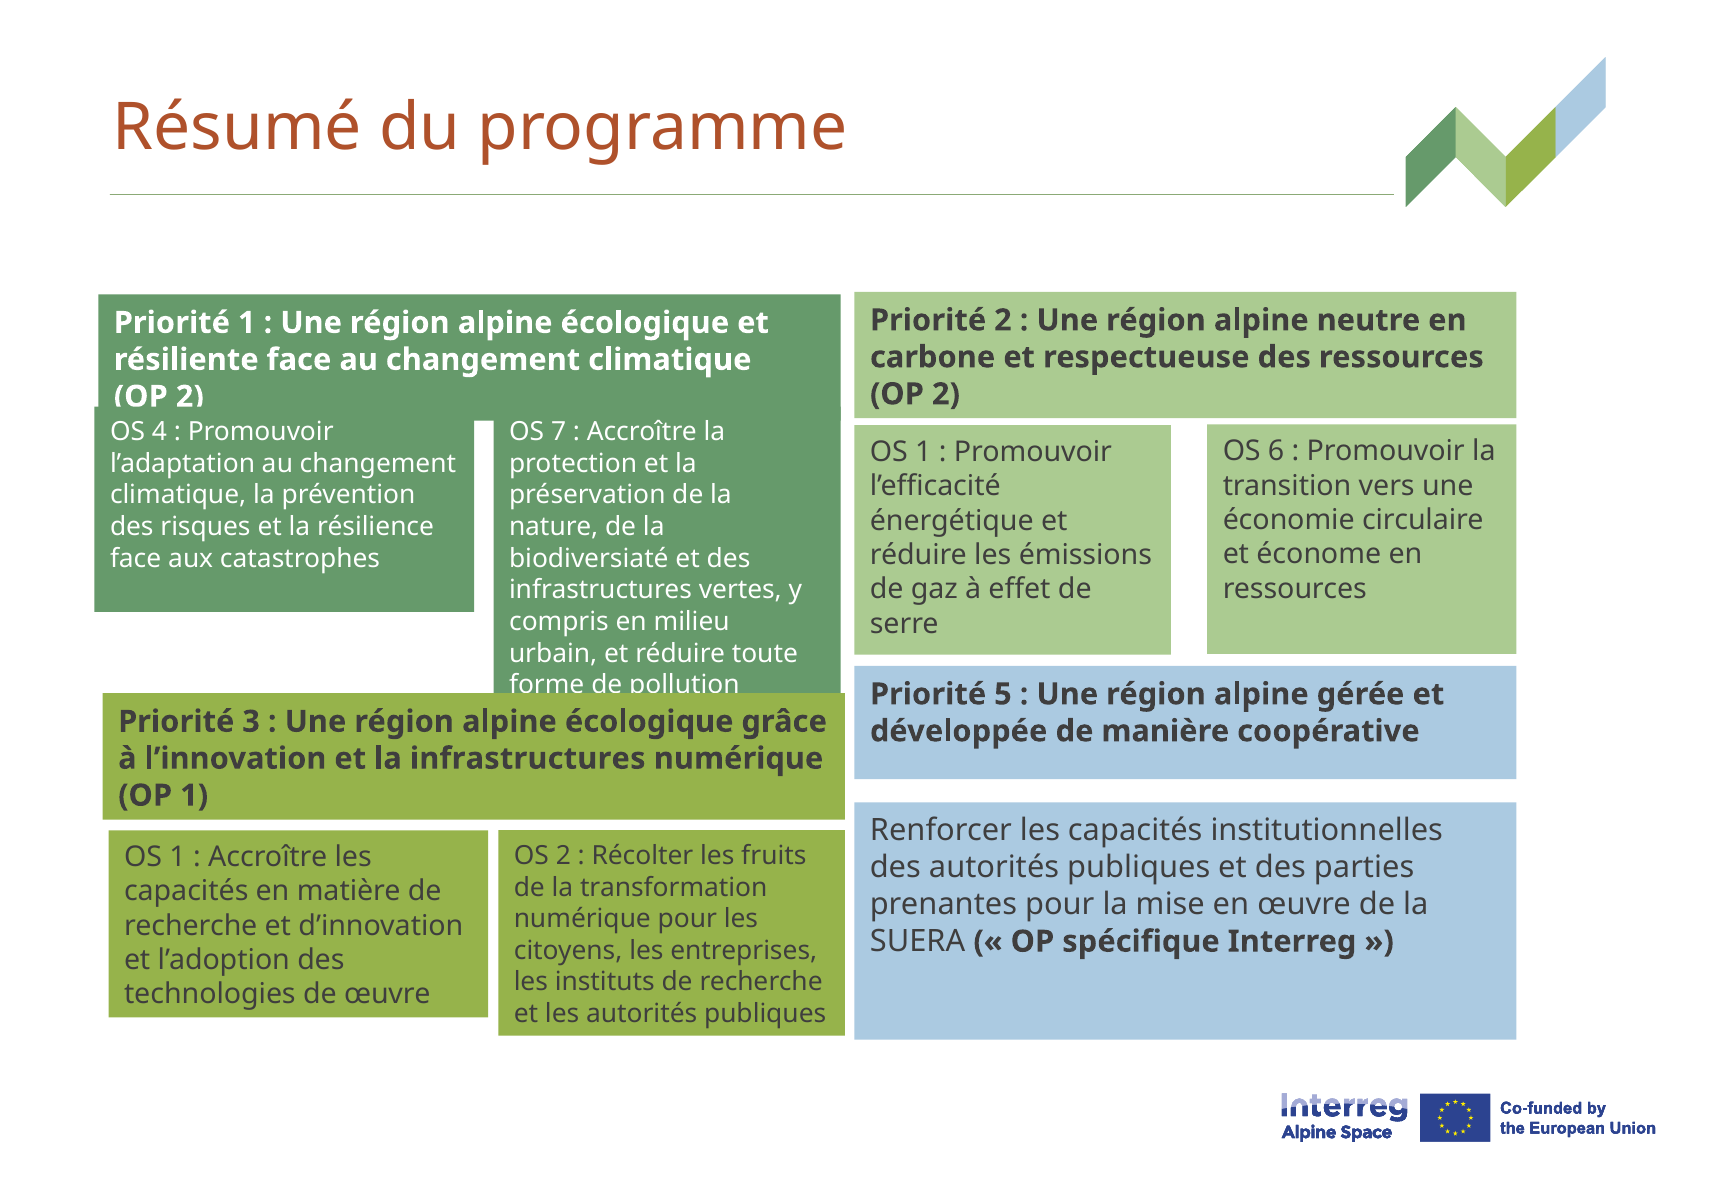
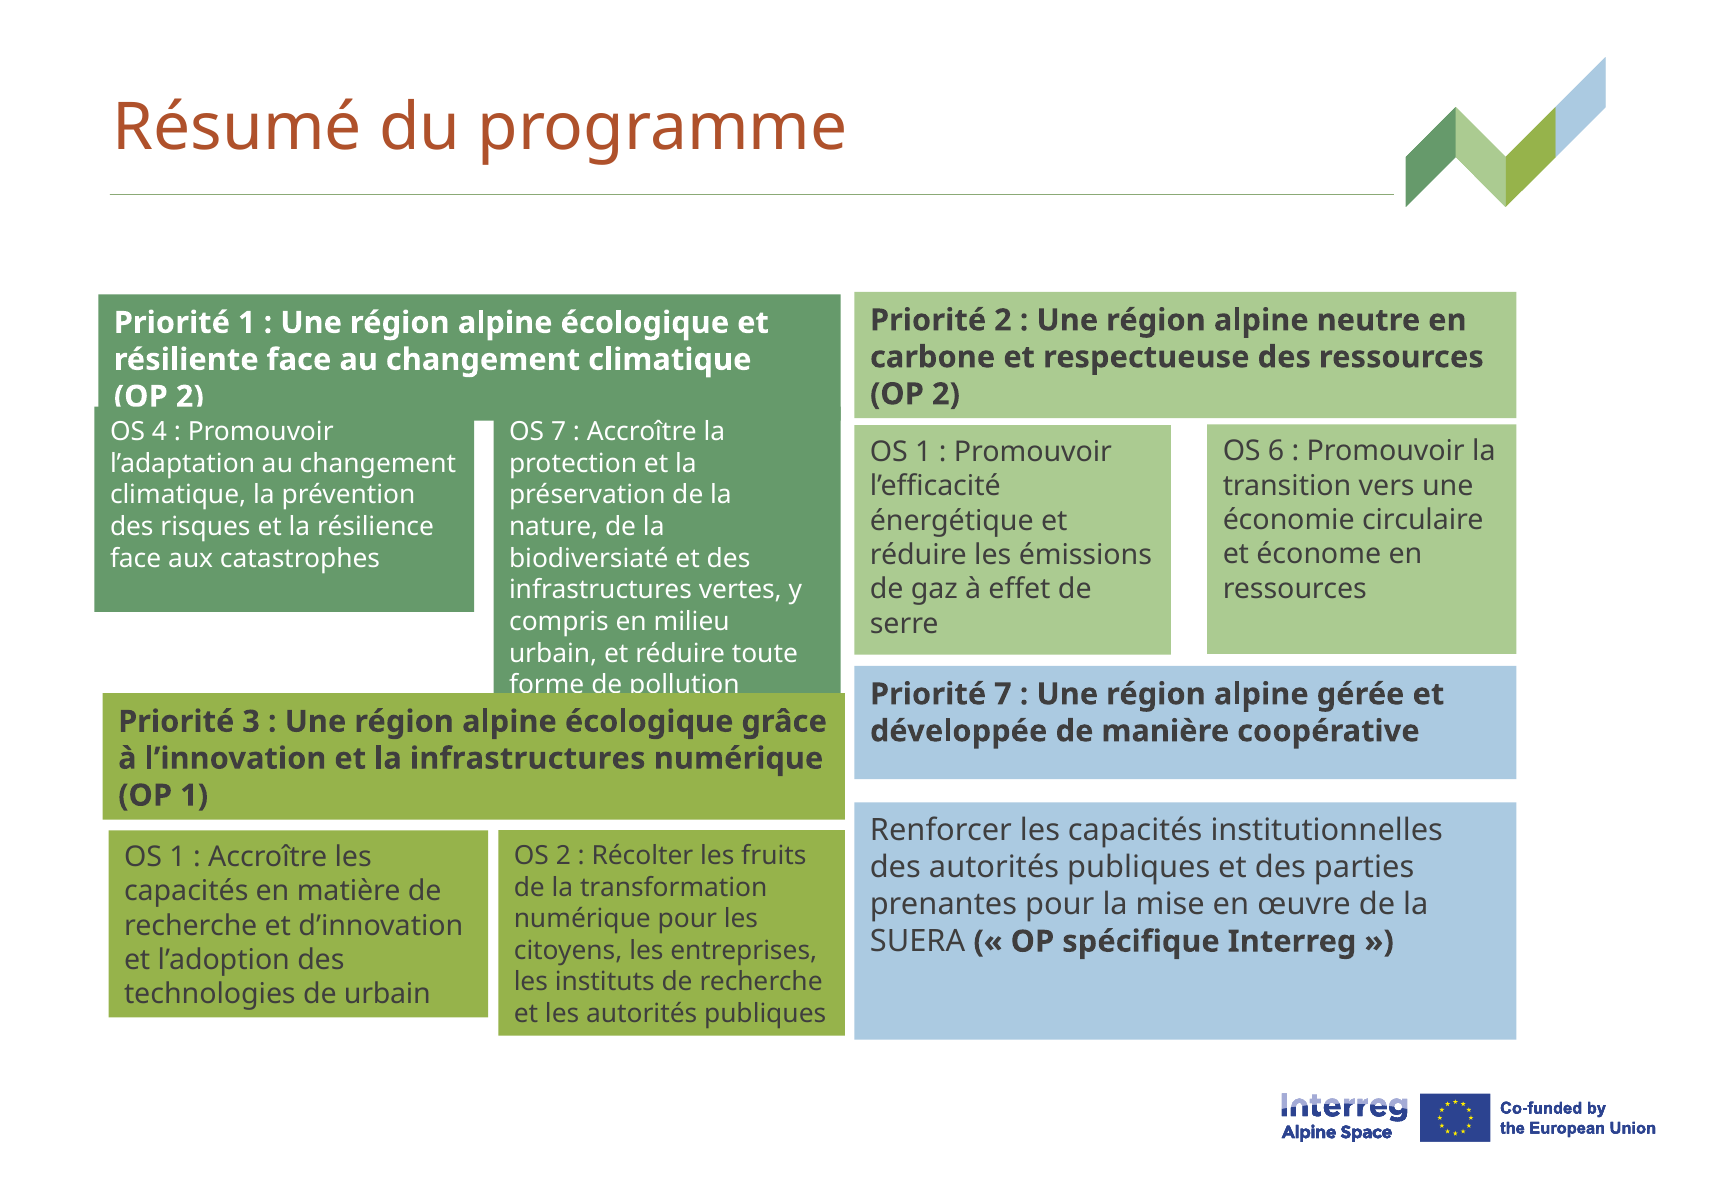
Priorité 5: 5 -> 7
de œuvre: œuvre -> urbain
